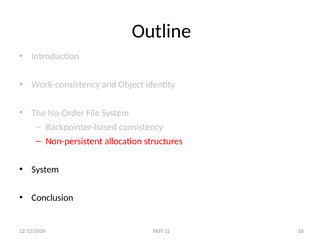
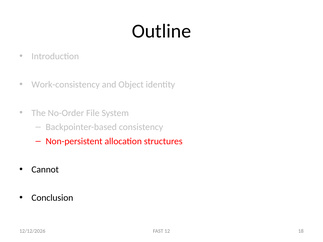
System at (45, 170): System -> Cannot
